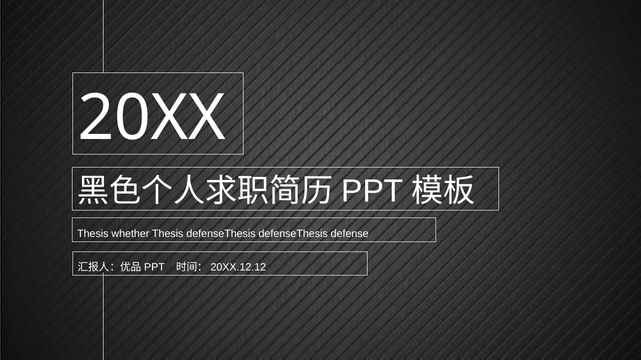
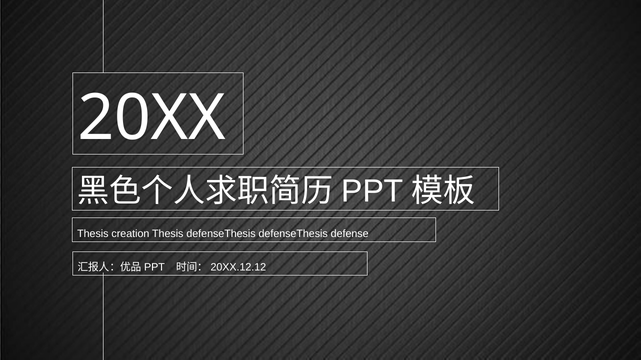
whether: whether -> creation
